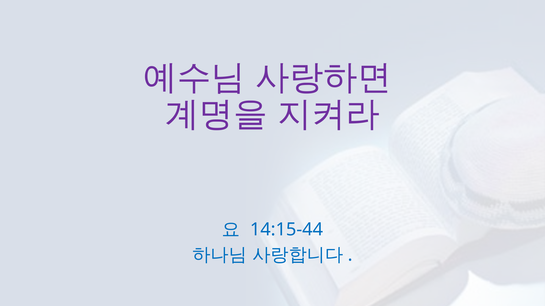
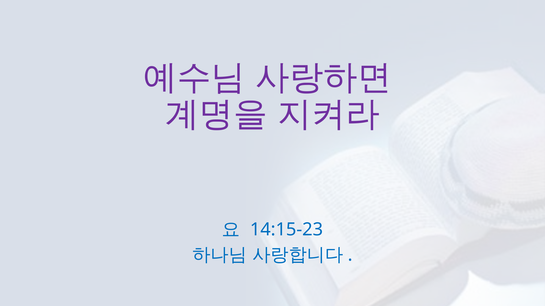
14:15-44: 14:15-44 -> 14:15-23
